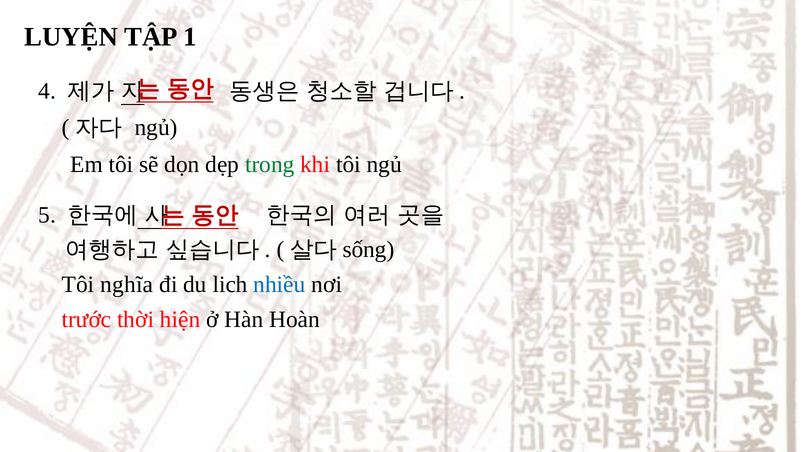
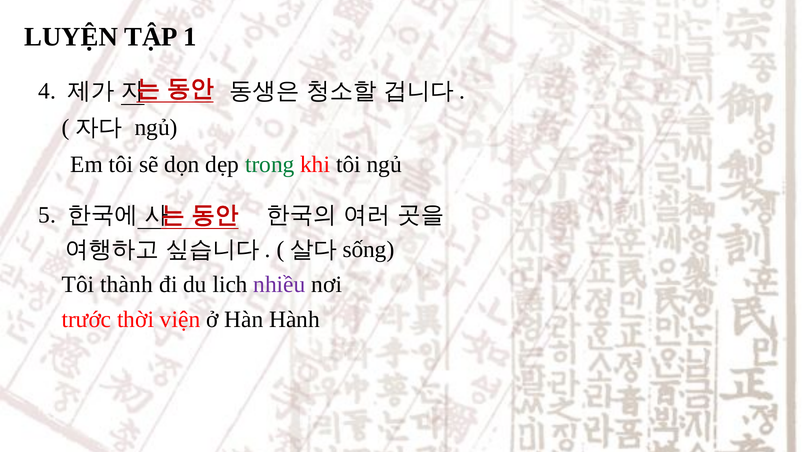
nghĩa: nghĩa -> thành
nhiều colour: blue -> purple
hiện: hiện -> viện
Hoàn: Hoàn -> Hành
